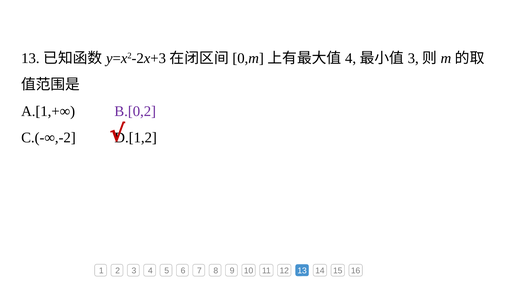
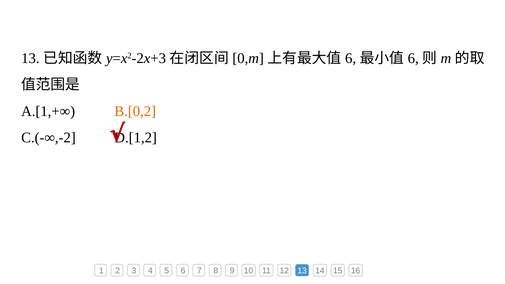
4 at (351, 58): 4 -> 6
3 at (413, 58): 3 -> 6
B.[0,2 colour: purple -> orange
